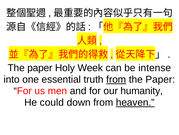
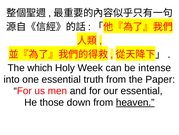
paper at (40, 68): paper -> which
from at (116, 79) underline: present -> none
our humanity: humanity -> essential
could: could -> those
